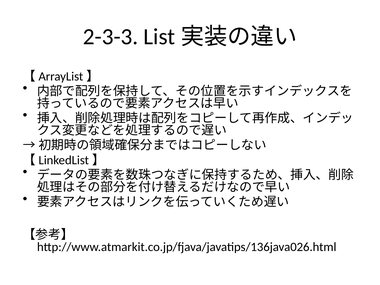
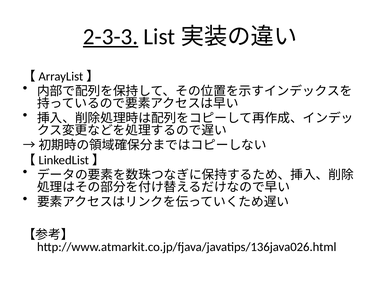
2-3-3 underline: none -> present
